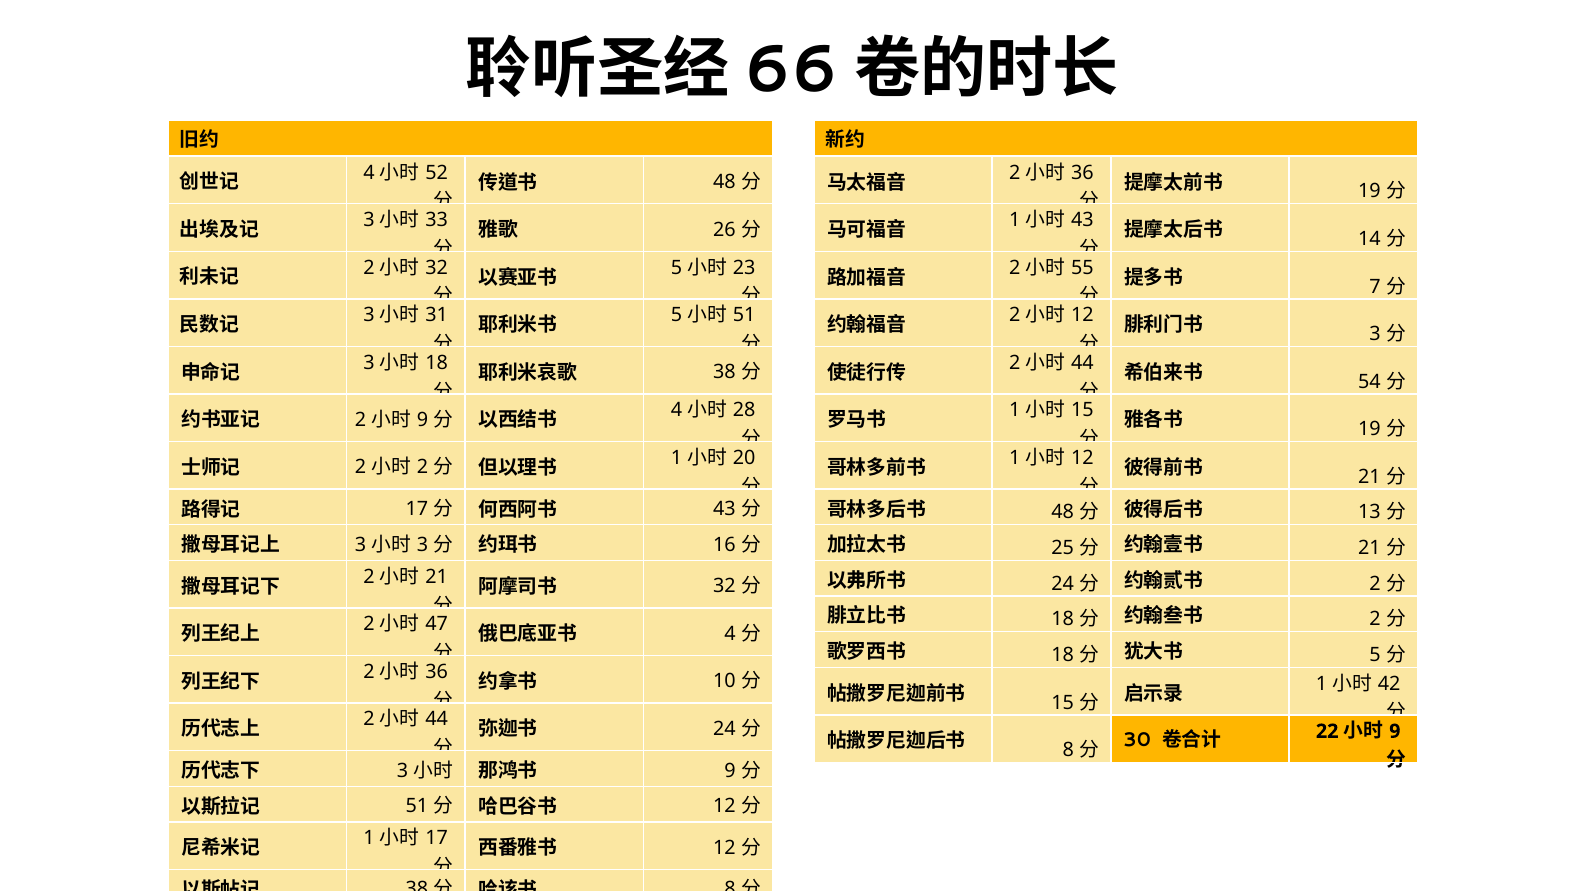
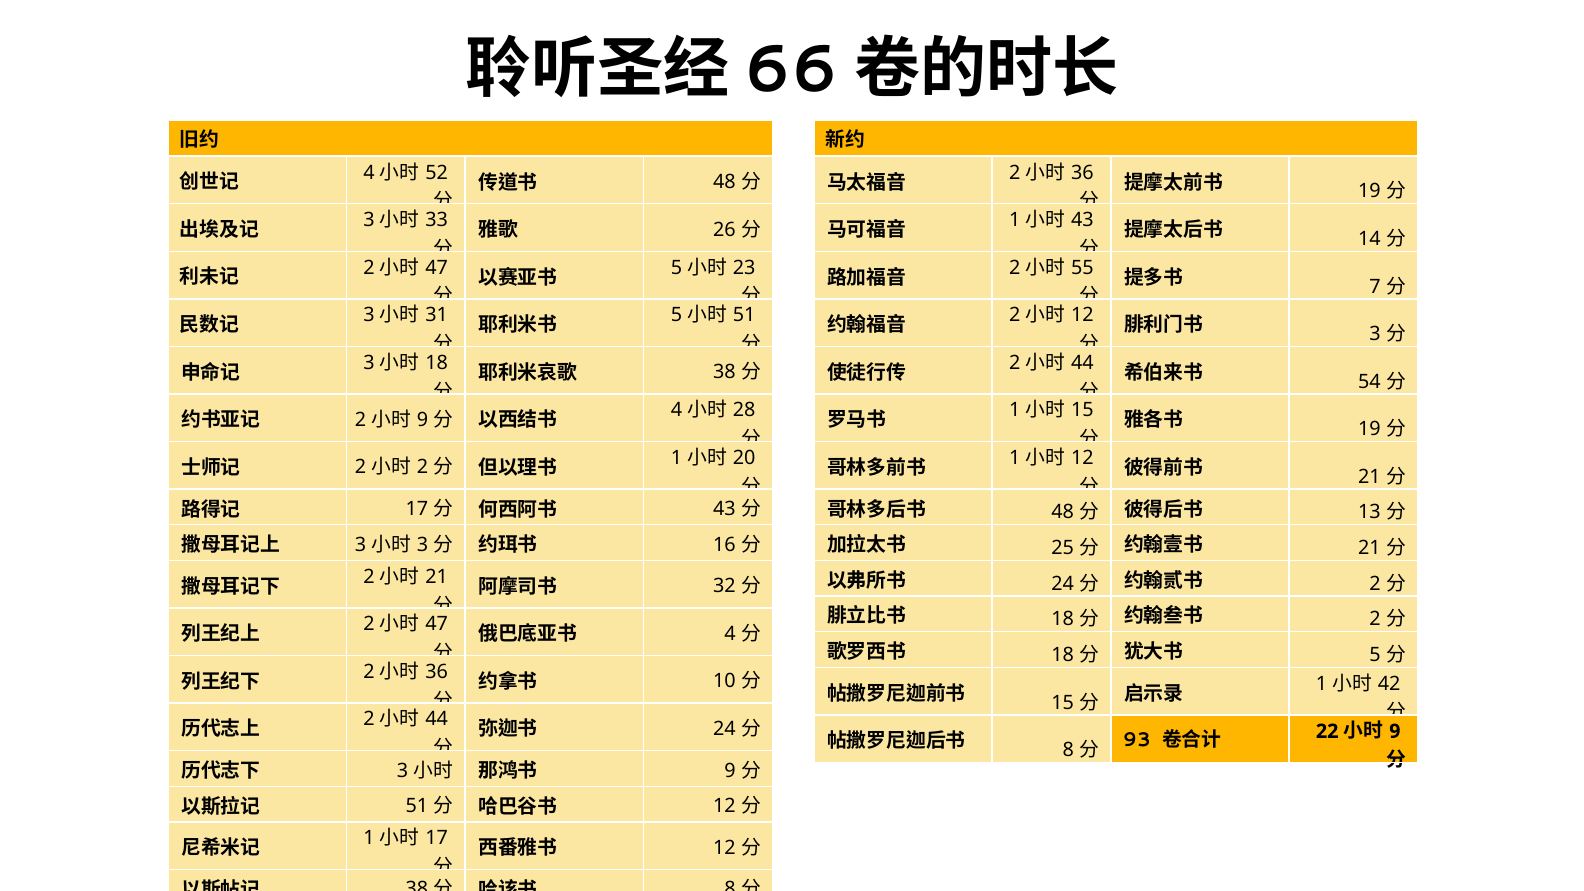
32 at (437, 268): 32 -> 47
30: 30 -> 93
